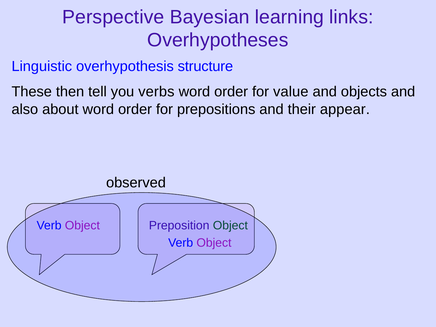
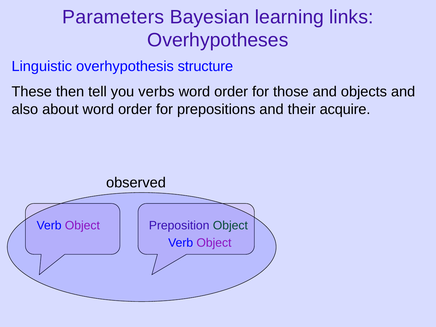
Perspective: Perspective -> Parameters
value: value -> those
appear: appear -> acquire
